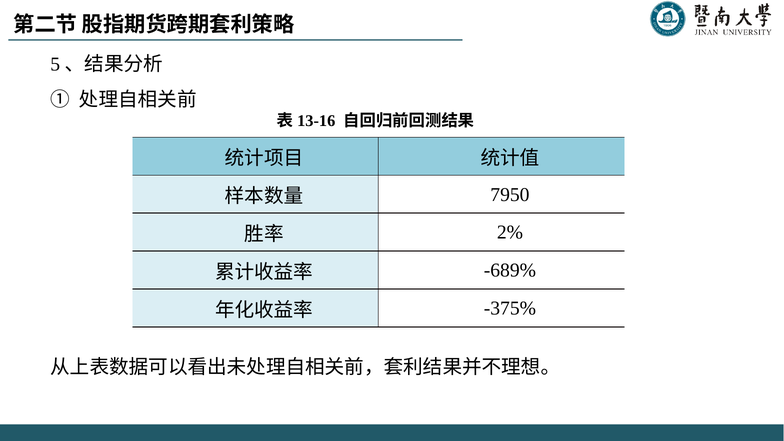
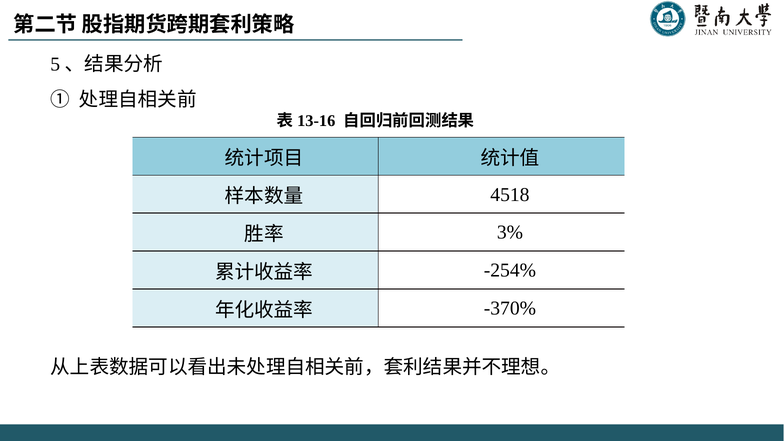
7950: 7950 -> 4518
2%: 2% -> 3%
-689%: -689% -> -254%
-375%: -375% -> -370%
